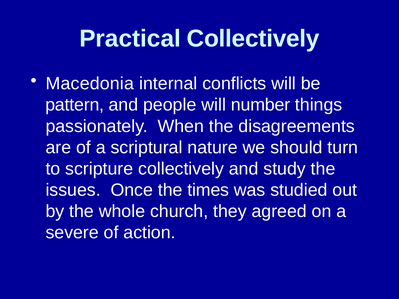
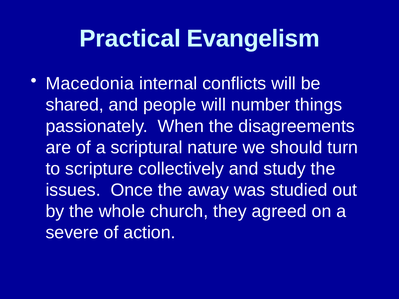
Practical Collectively: Collectively -> Evangelism
pattern: pattern -> shared
times: times -> away
